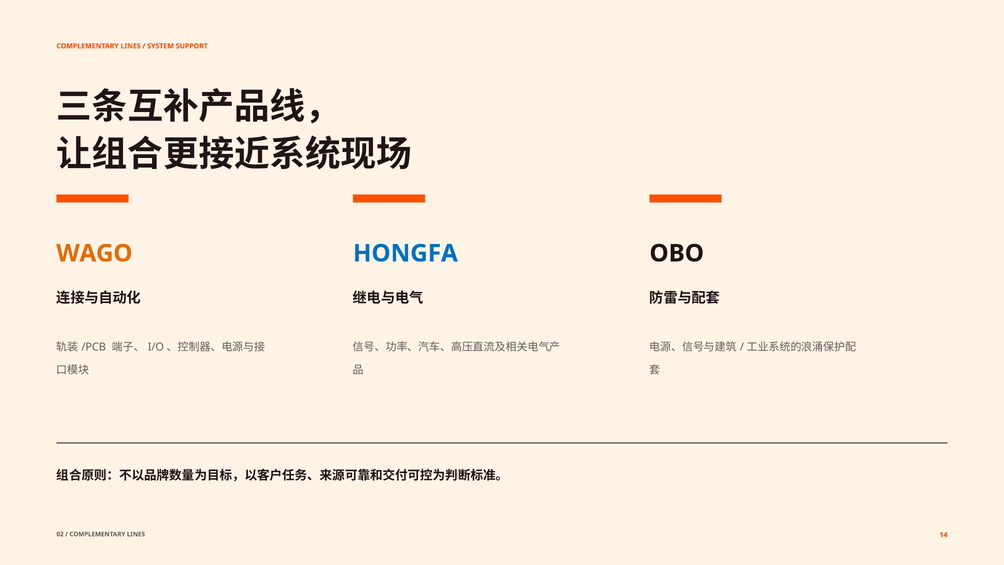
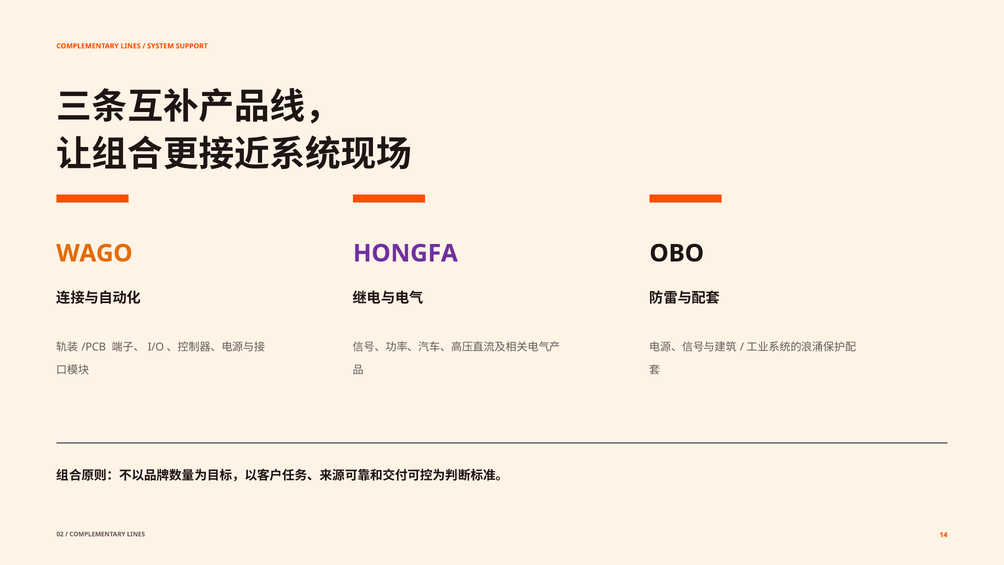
HONGFA colour: blue -> purple
